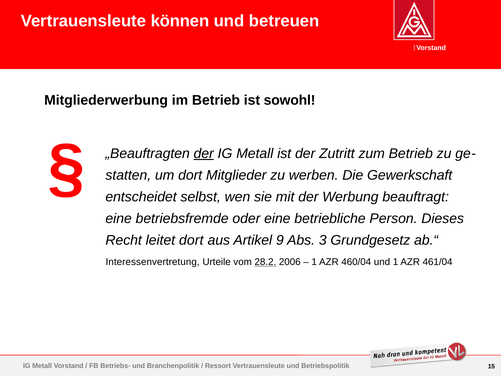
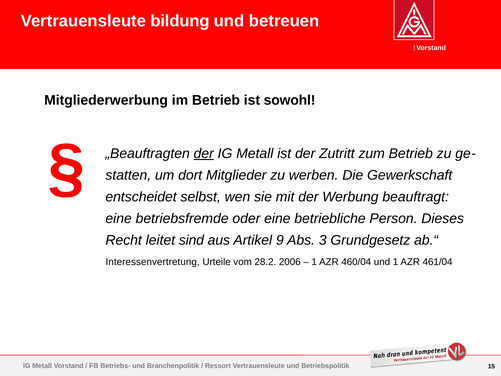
können: können -> bildung
leitet dort: dort -> sind
28.2 underline: present -> none
